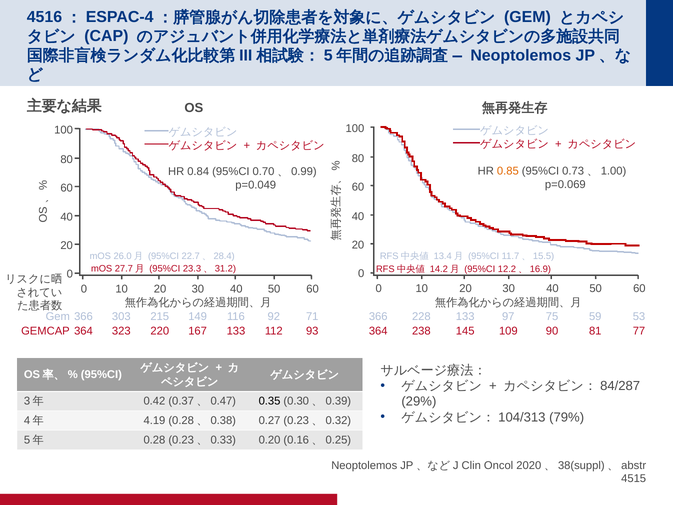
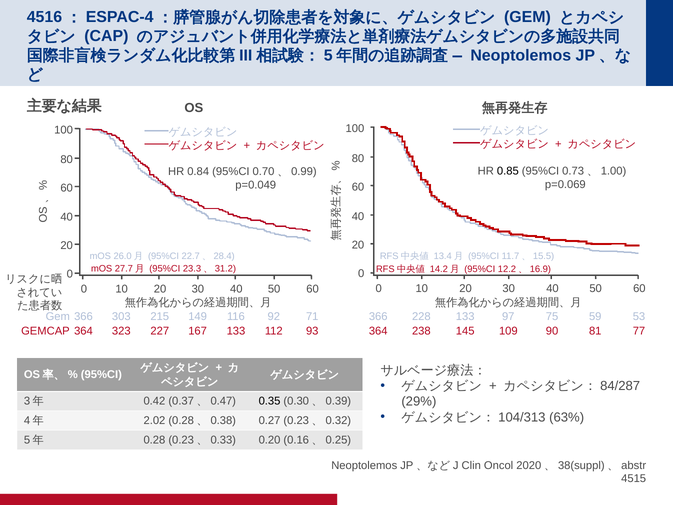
0.85 colour: orange -> black
220: 220 -> 227
79%: 79% -> 63%
4.19: 4.19 -> 2.02
